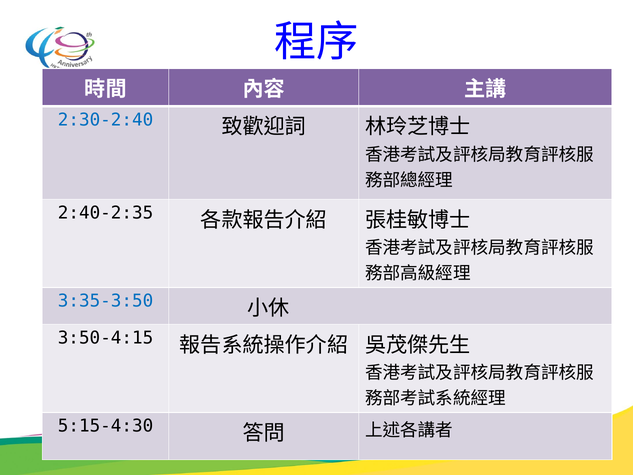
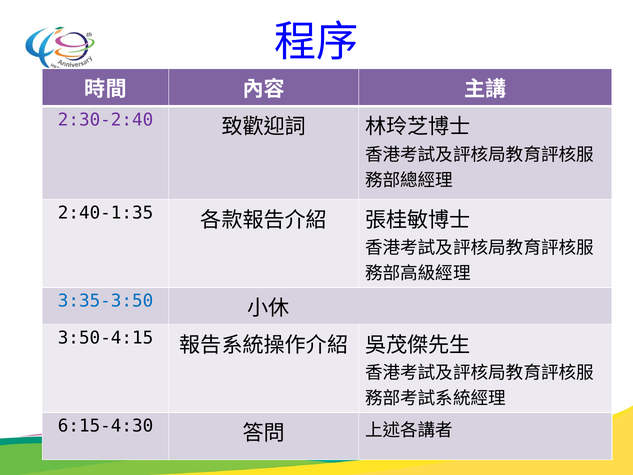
2:30-2:40 colour: blue -> purple
2:40-2:35: 2:40-2:35 -> 2:40-1:35
5:15-4:30: 5:15-4:30 -> 6:15-4:30
